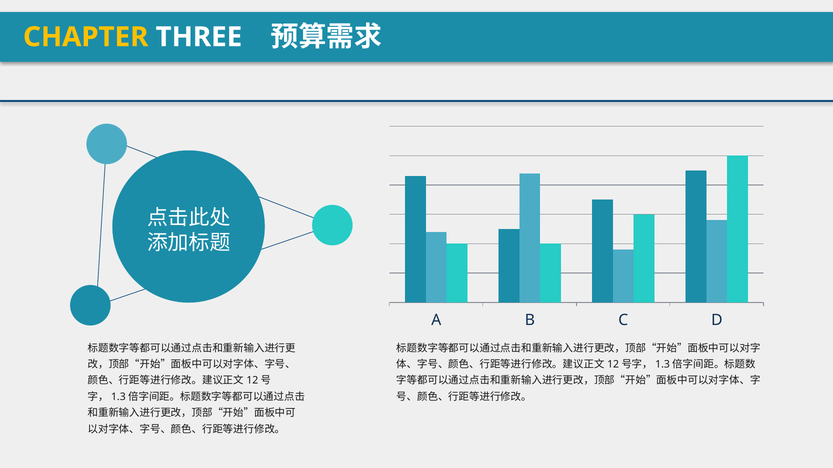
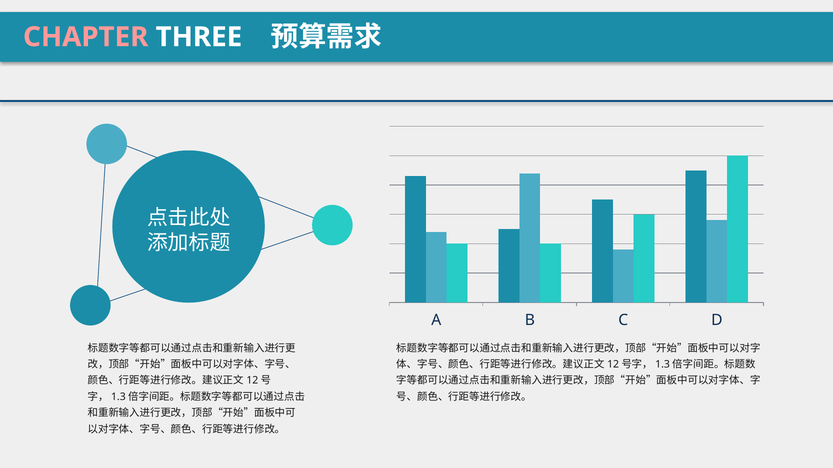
CHAPTER colour: yellow -> pink
